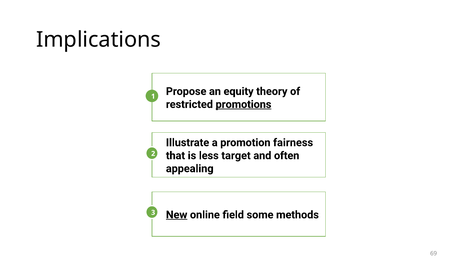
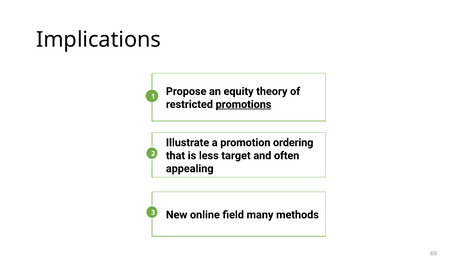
fairness: fairness -> ordering
New underline: present -> none
some: some -> many
